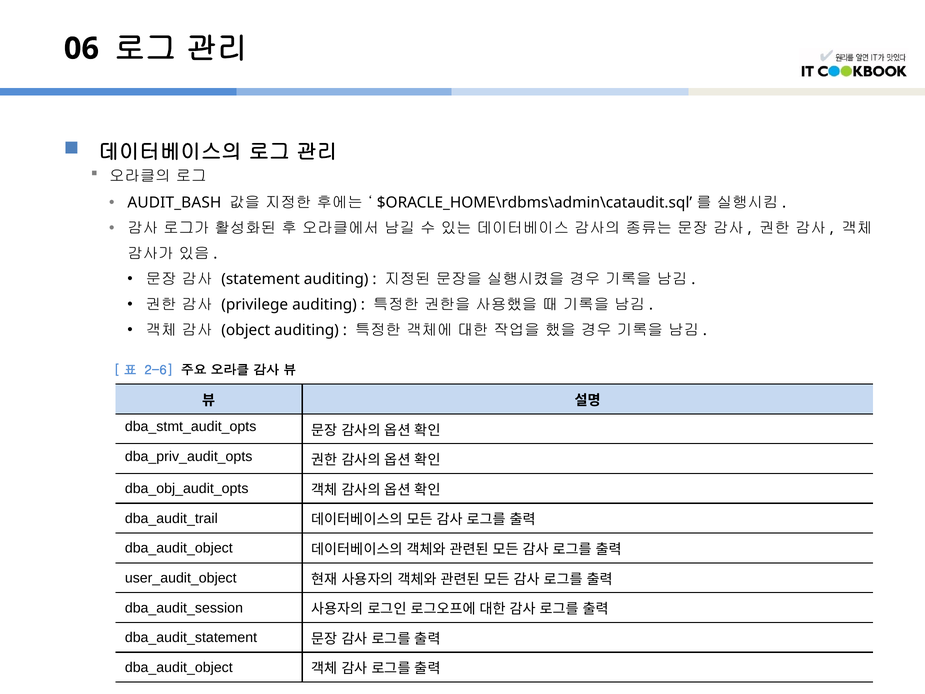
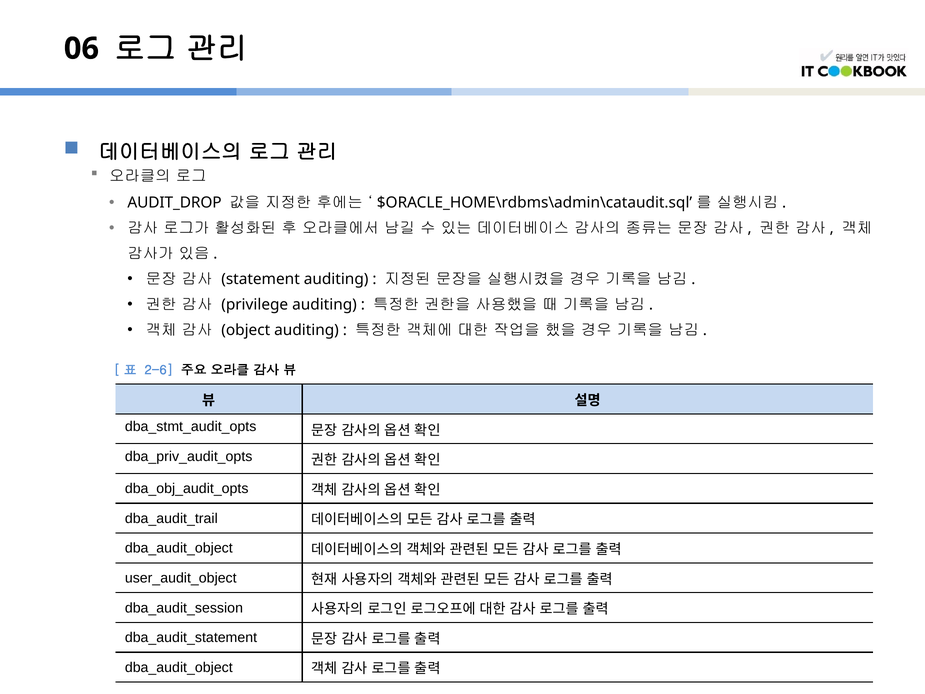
AUDIT_BASH: AUDIT_BASH -> AUDIT_DROP
